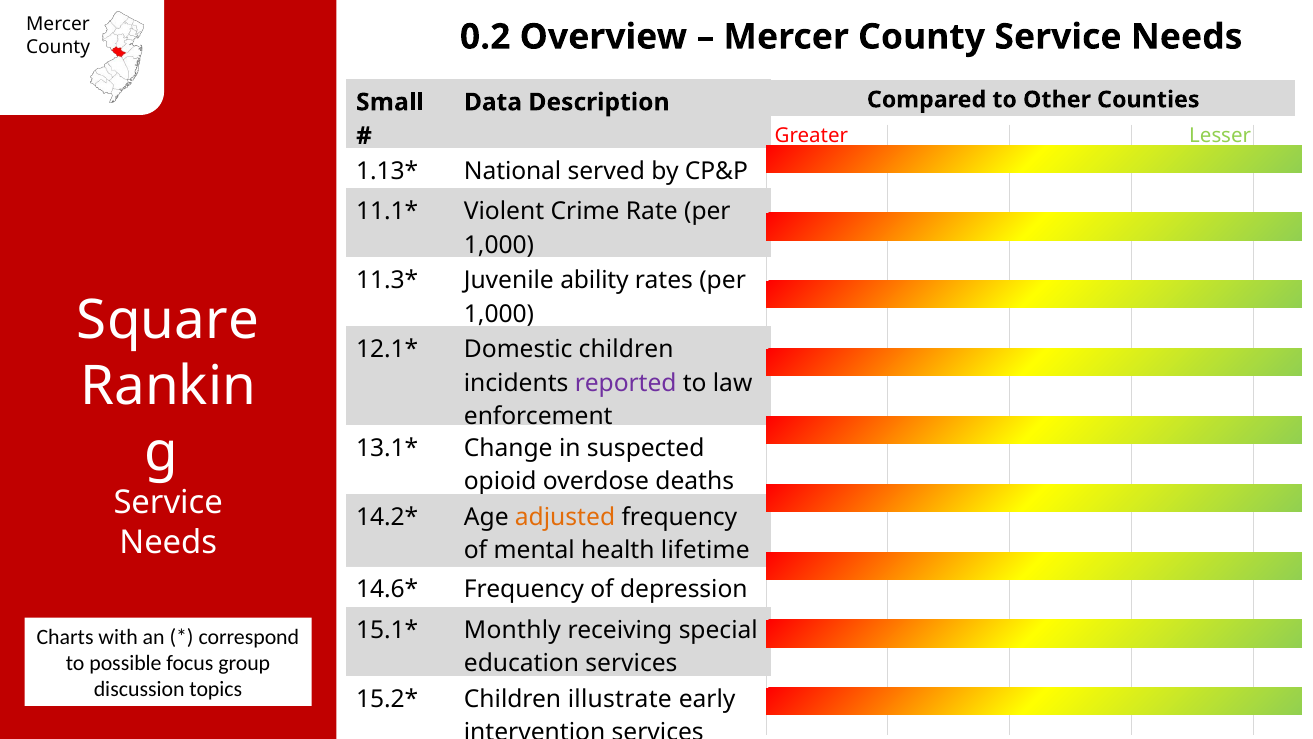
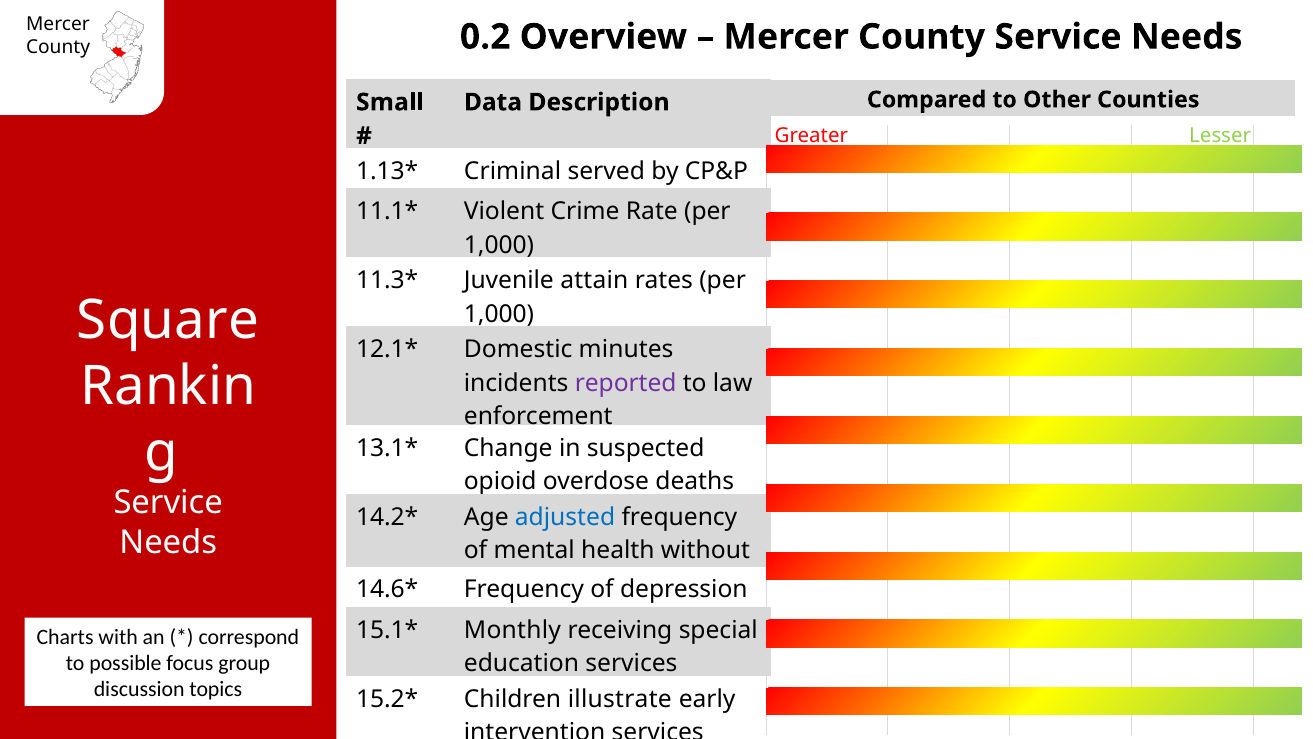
National: National -> Criminal
ability: ability -> attain
Domestic children: children -> minutes
adjusted colour: orange -> blue
lifetime: lifetime -> without
